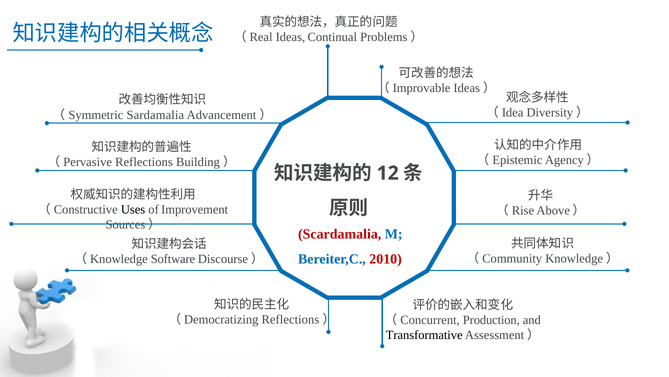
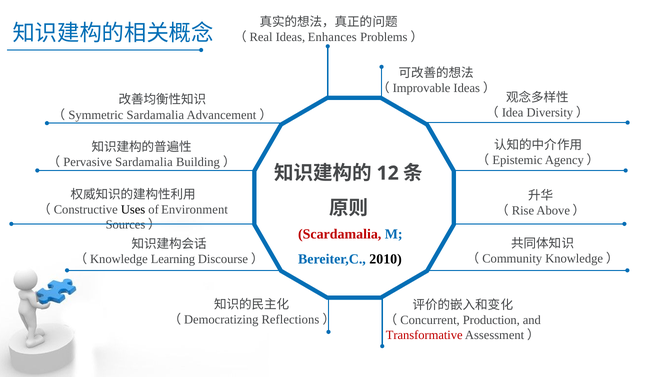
Continual: Continual -> Enhances
（Pervasive Reflections: Reflections -> Sardamalia
Improvement: Improvement -> Environment
2010 colour: red -> black
Software: Software -> Learning
Transformative colour: black -> red
